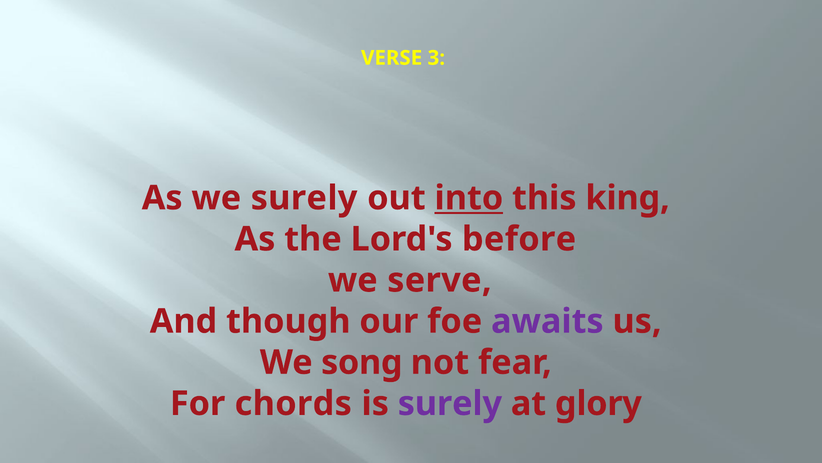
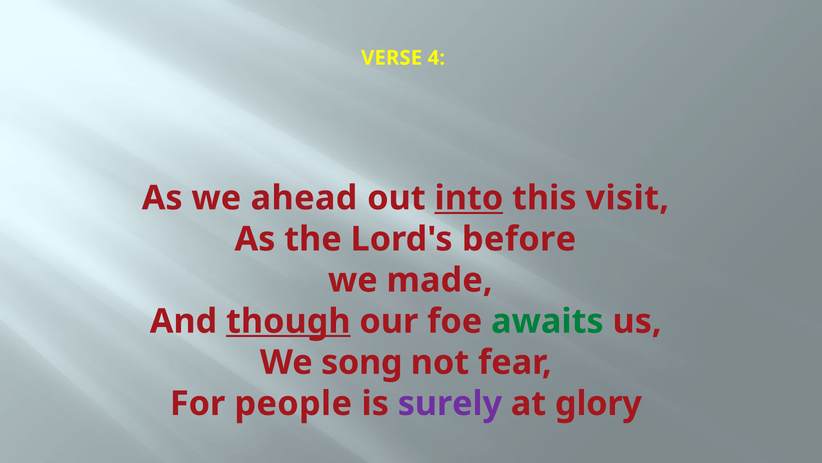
3: 3 -> 4
we surely: surely -> ahead
king: king -> visit
serve: serve -> made
though underline: none -> present
awaits colour: purple -> green
chords: chords -> people
